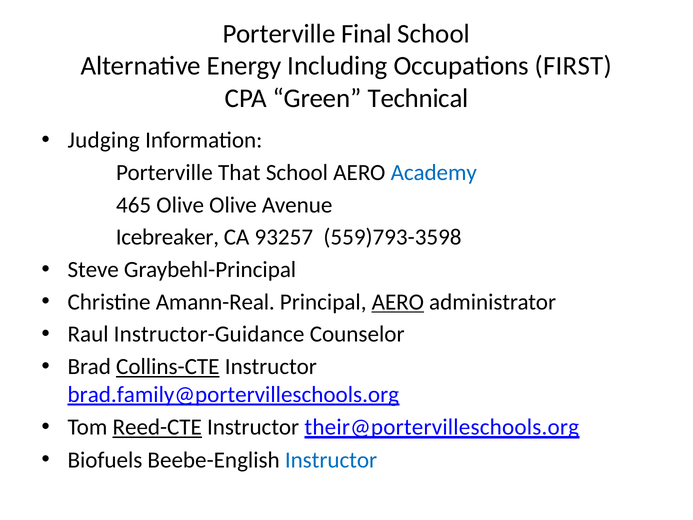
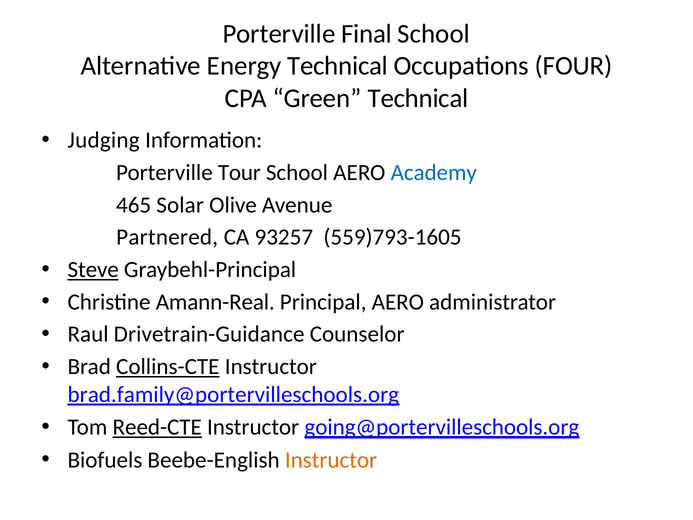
Energy Including: Including -> Technical
FIRST: FIRST -> FOUR
That: That -> Tour
465 Olive: Olive -> Solar
Icebreaker: Icebreaker -> Partnered
559)793-3598: 559)793-3598 -> 559)793-1605
Steve underline: none -> present
AERO at (398, 302) underline: present -> none
Instructor-Guidance: Instructor-Guidance -> Drivetrain-Guidance
their@portervilleschools.org: their@portervilleschools.org -> going@portervilleschools.org
Instructor at (331, 460) colour: blue -> orange
